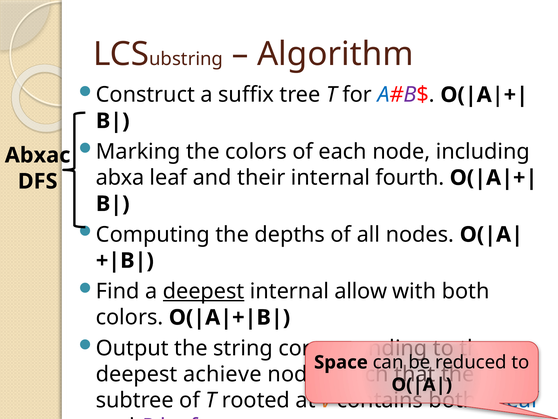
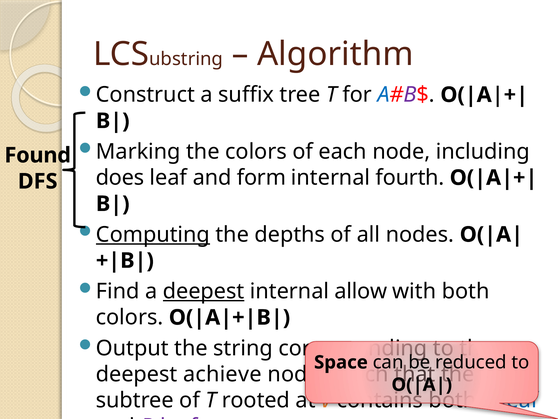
Abxac: Abxac -> Found
abxa: abxa -> does
their: their -> form
Computing underline: none -> present
